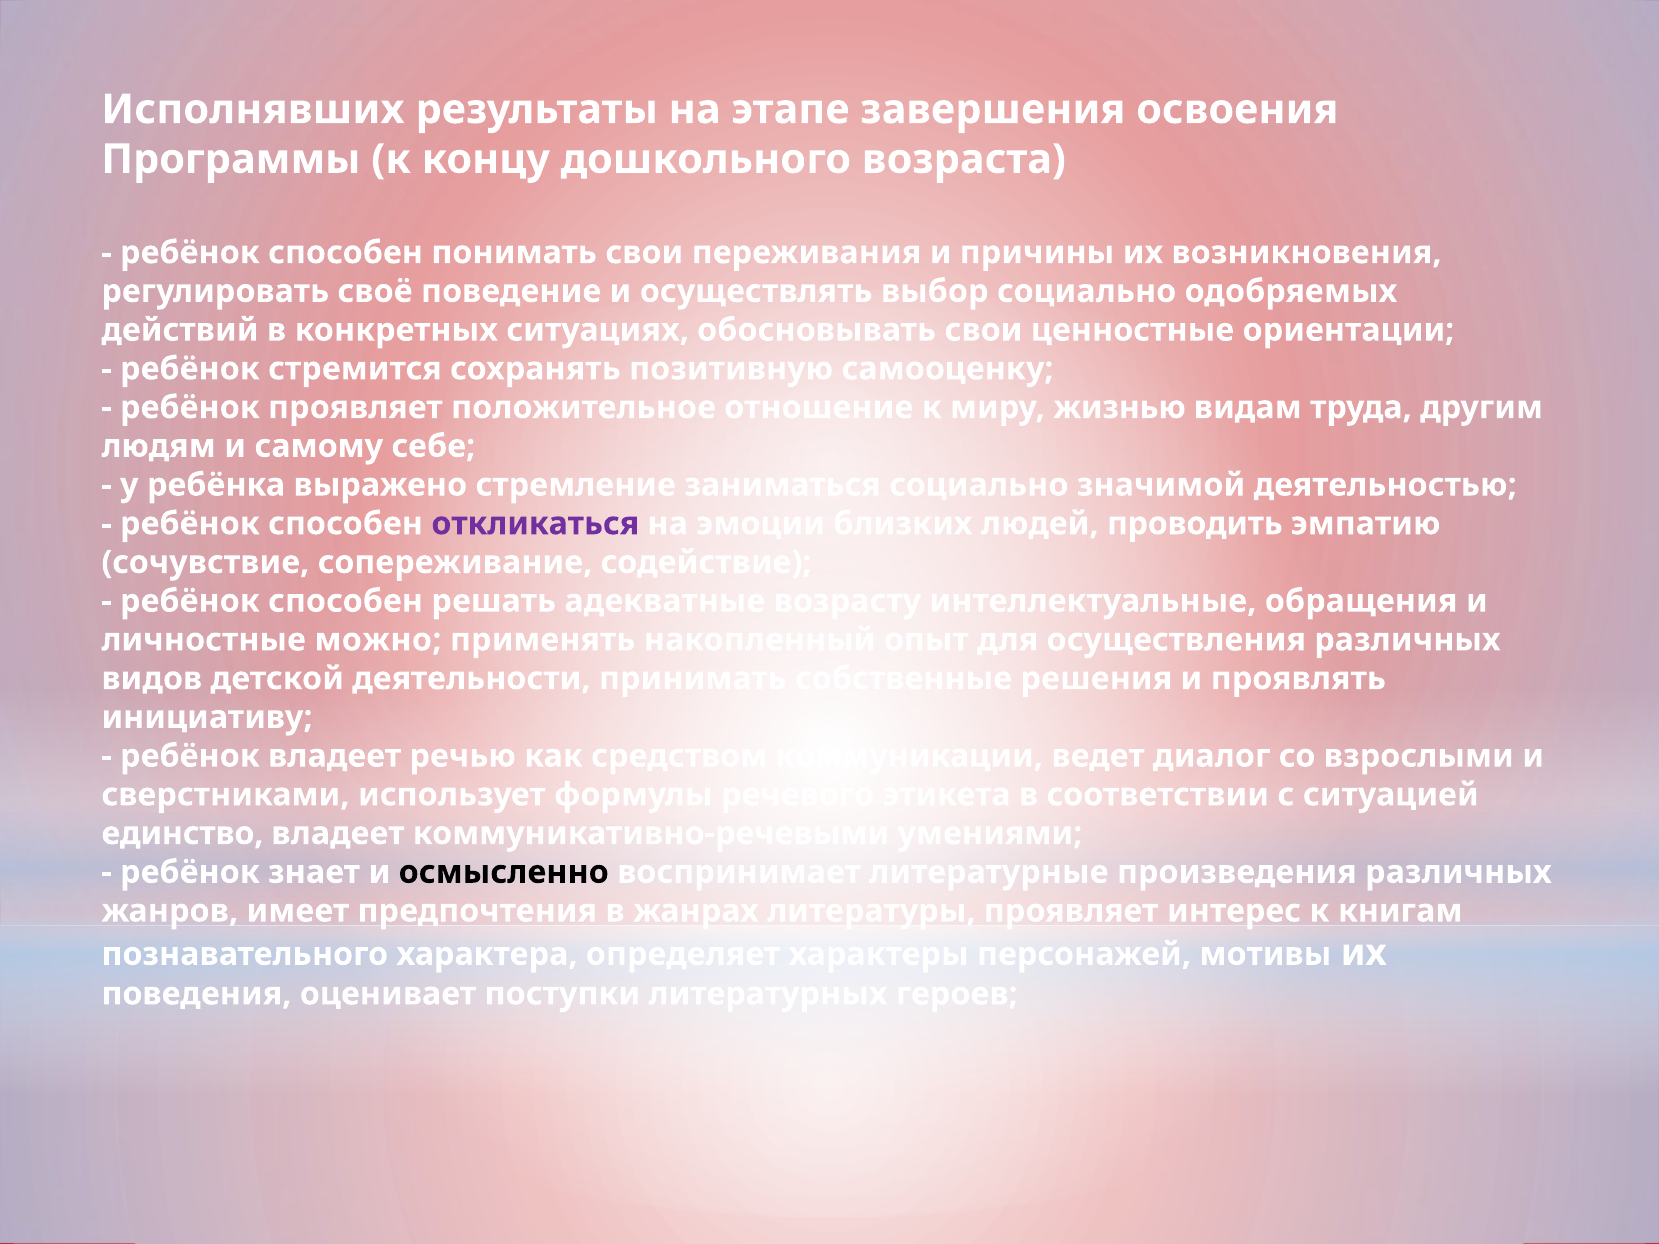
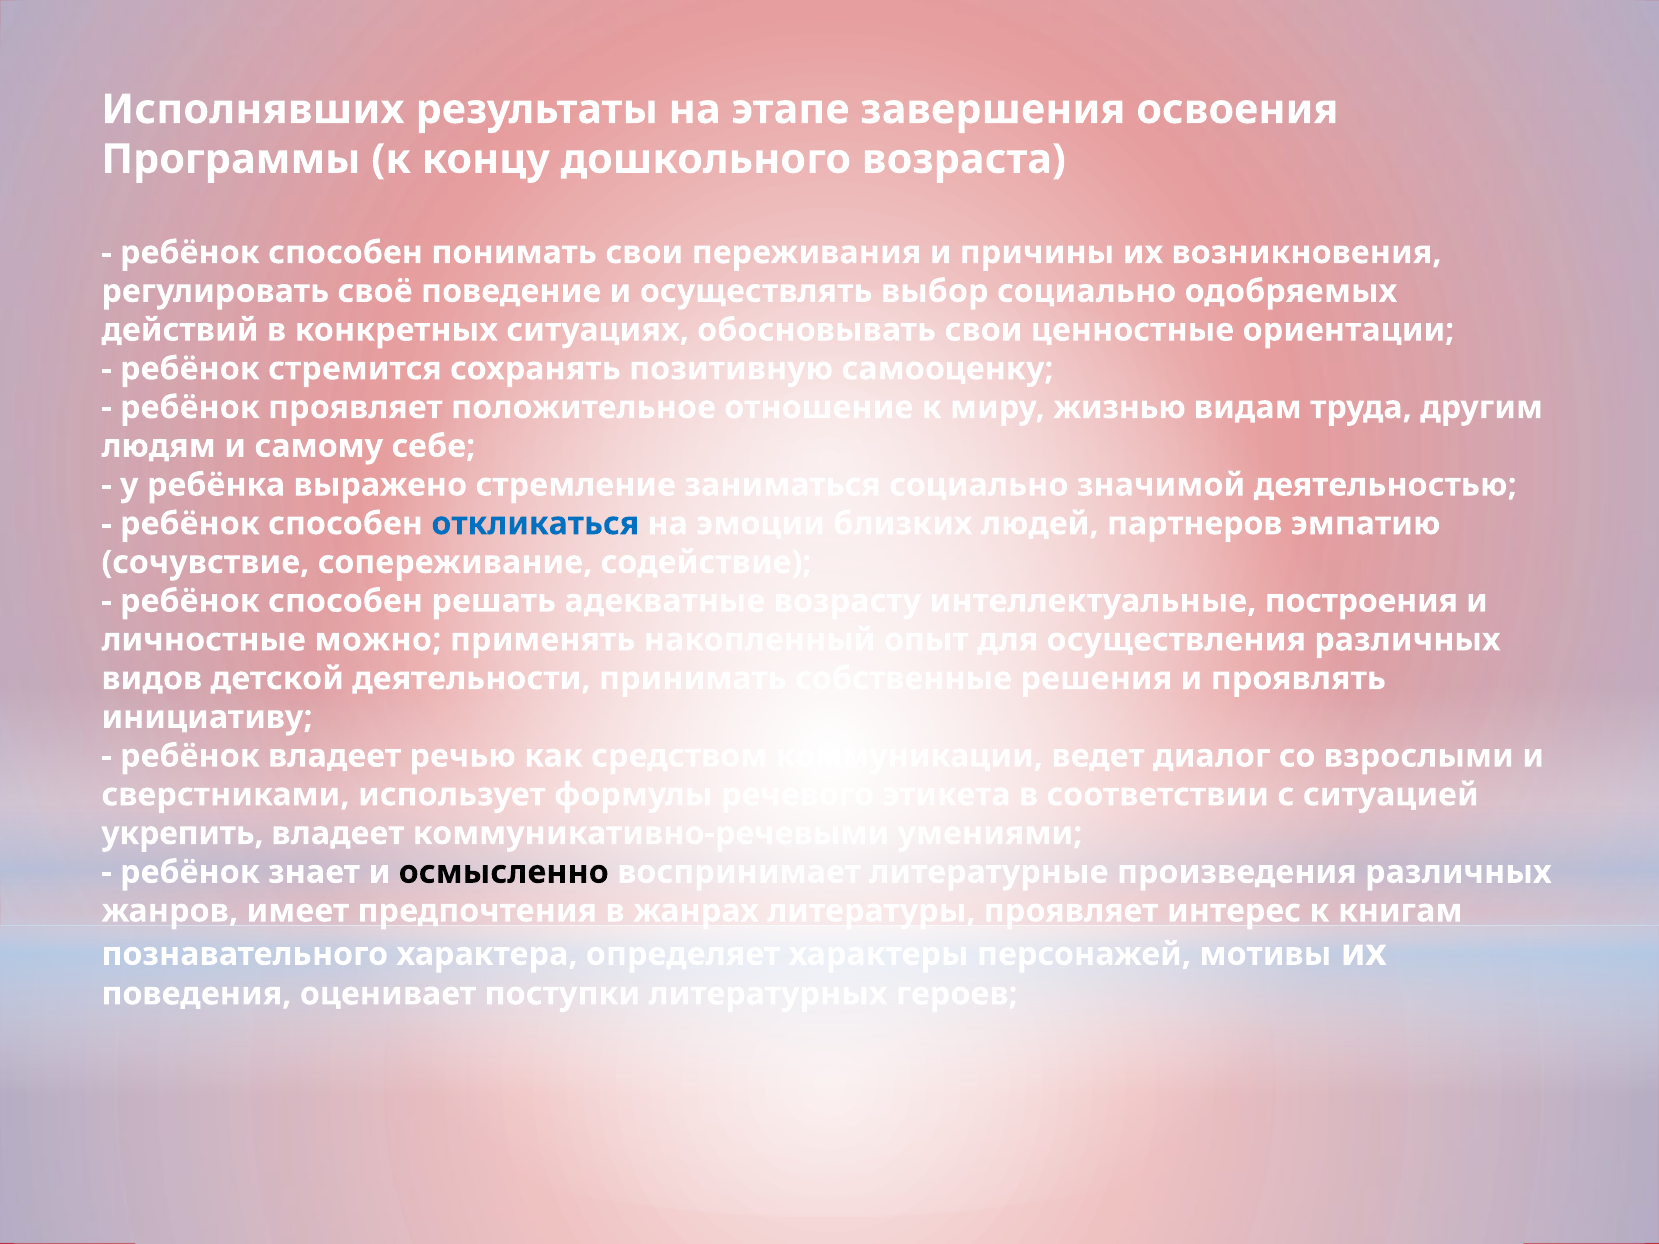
откликаться colour: purple -> blue
проводить: проводить -> партнеров
обращения: обращения -> построения
единство: единство -> укрепить
